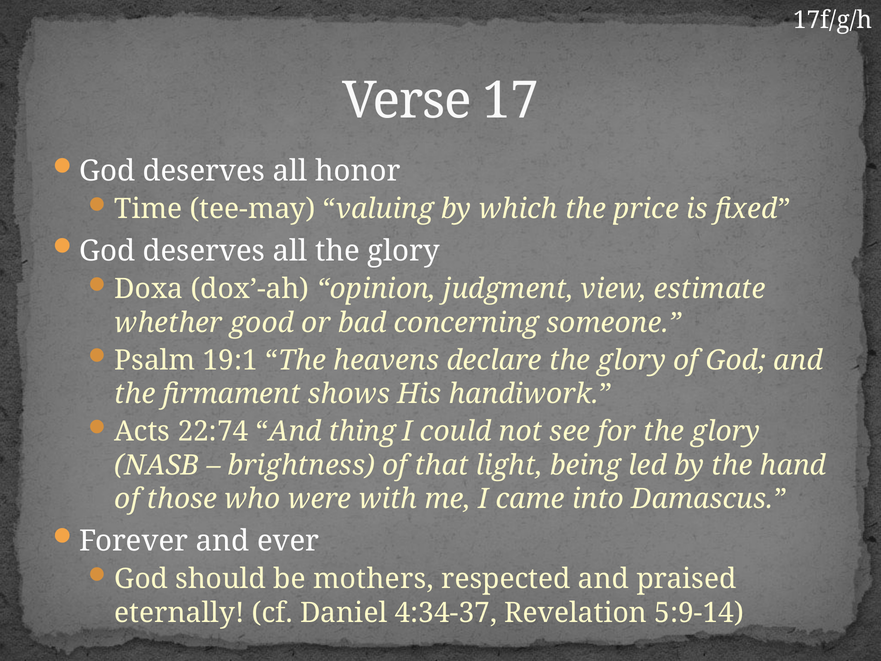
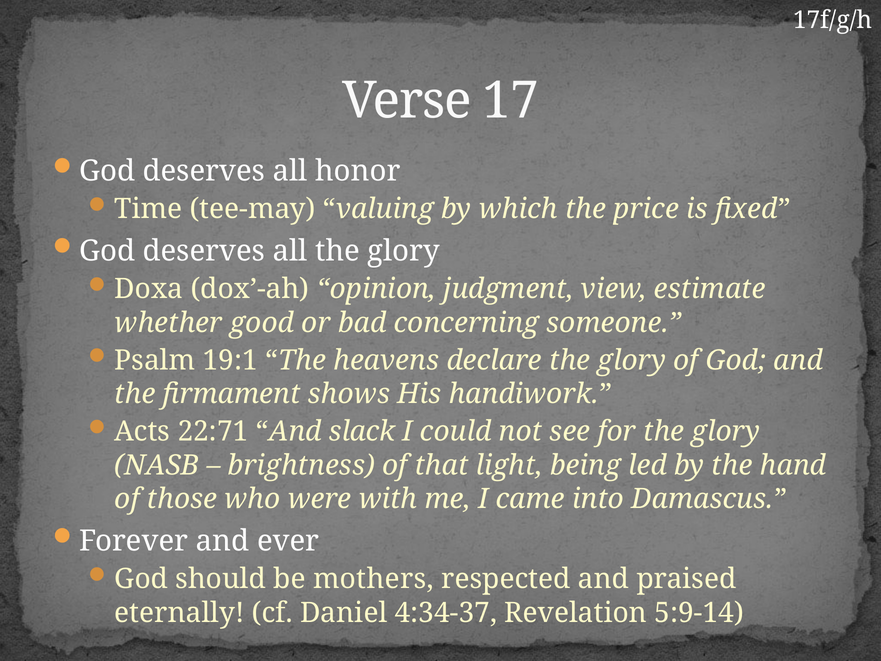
22:74: 22:74 -> 22:71
thing: thing -> slack
